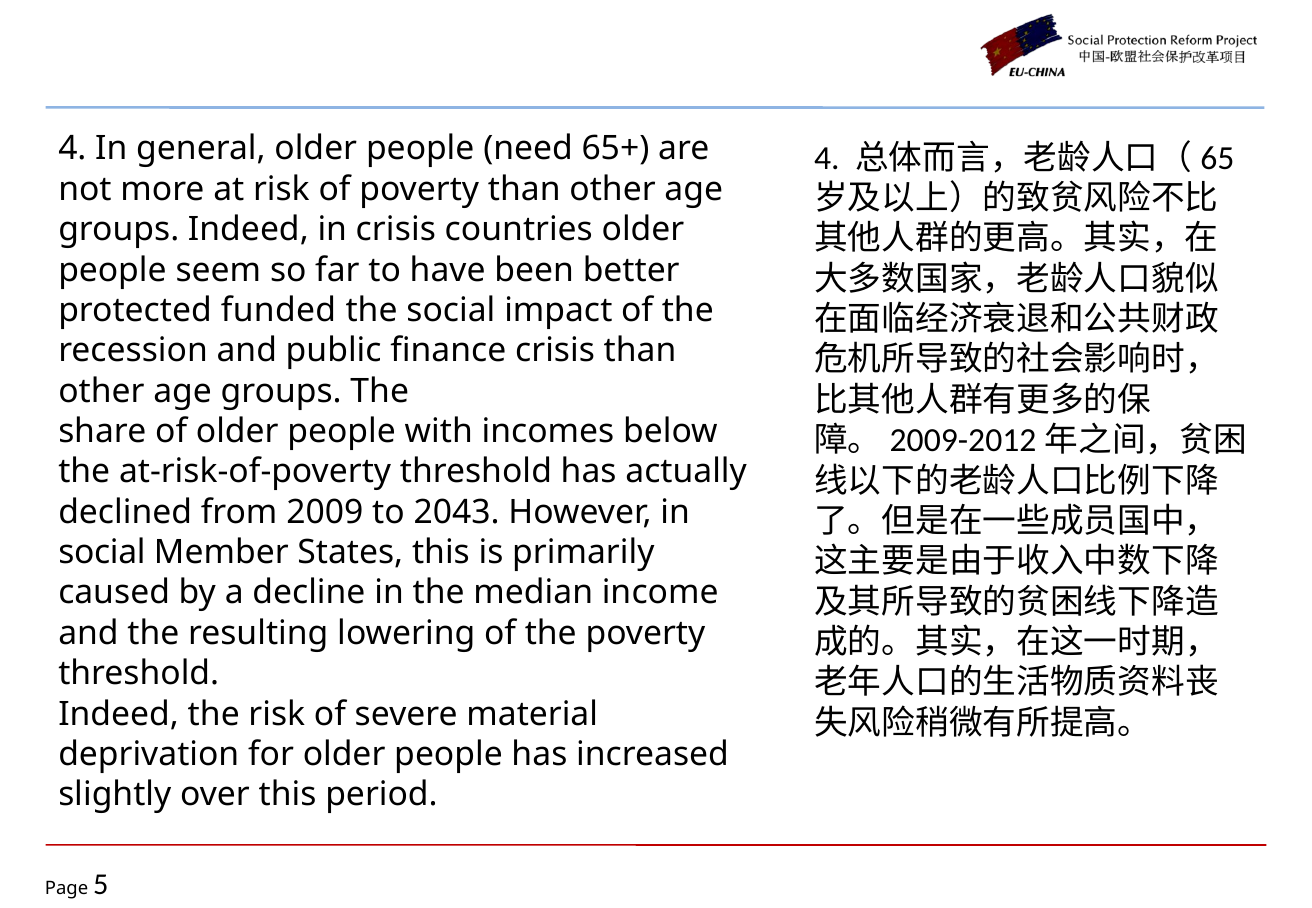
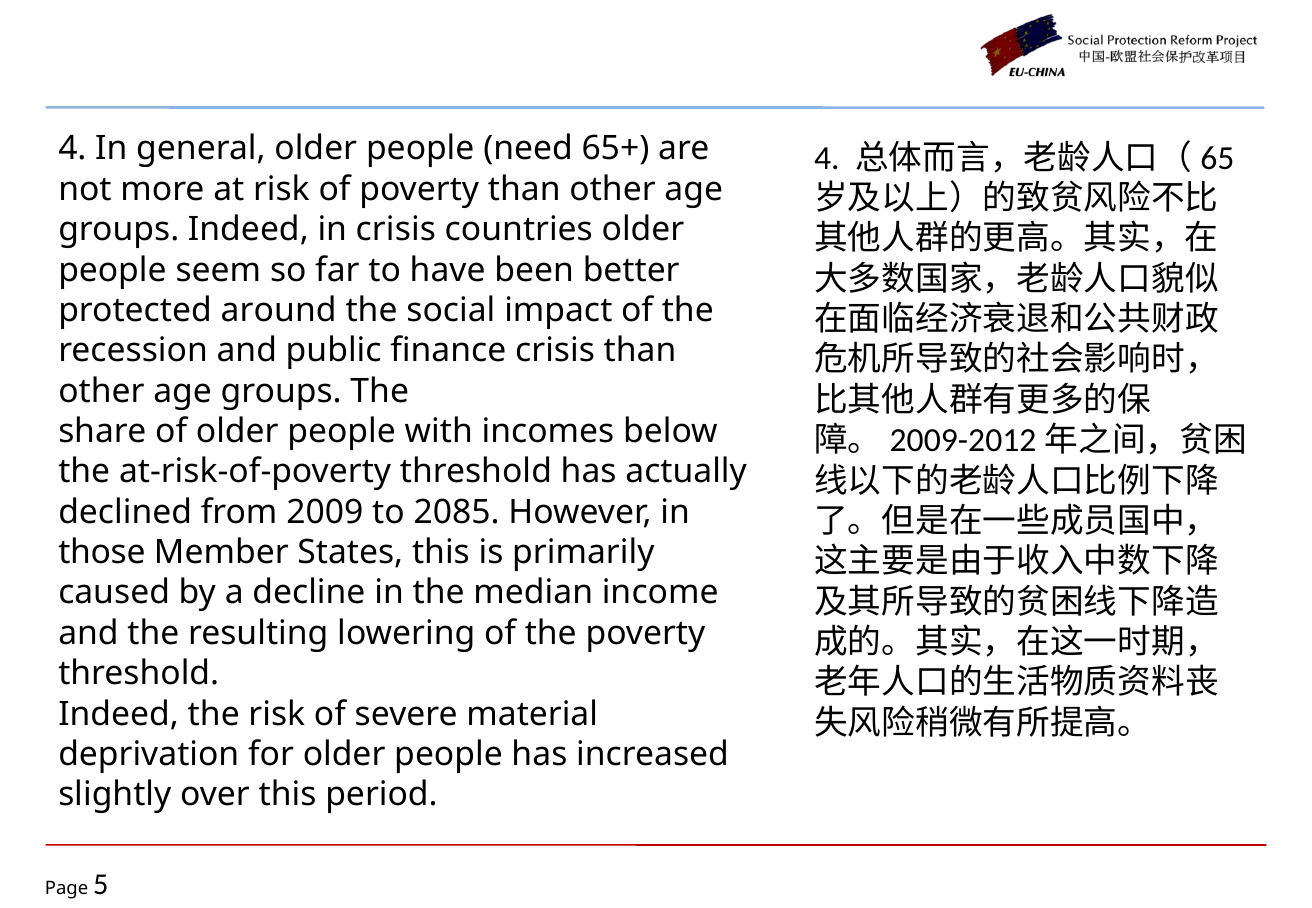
funded: funded -> around
2043: 2043 -> 2085
social at (102, 553): social -> those
